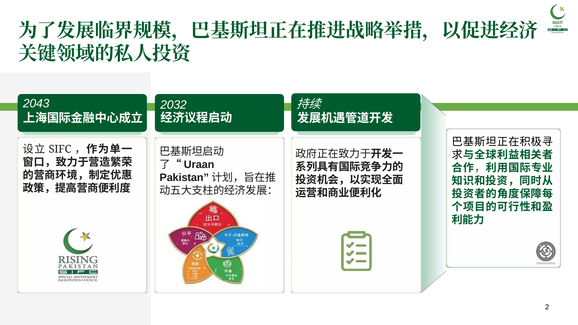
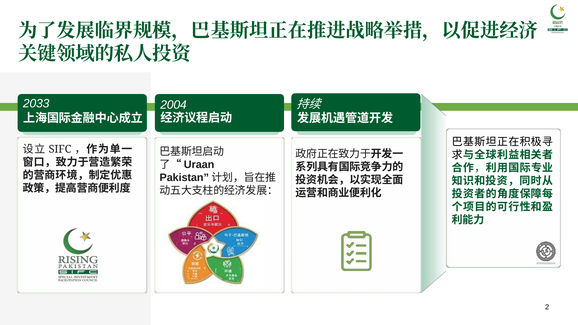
2043: 2043 -> 2033
2032: 2032 -> 2004
